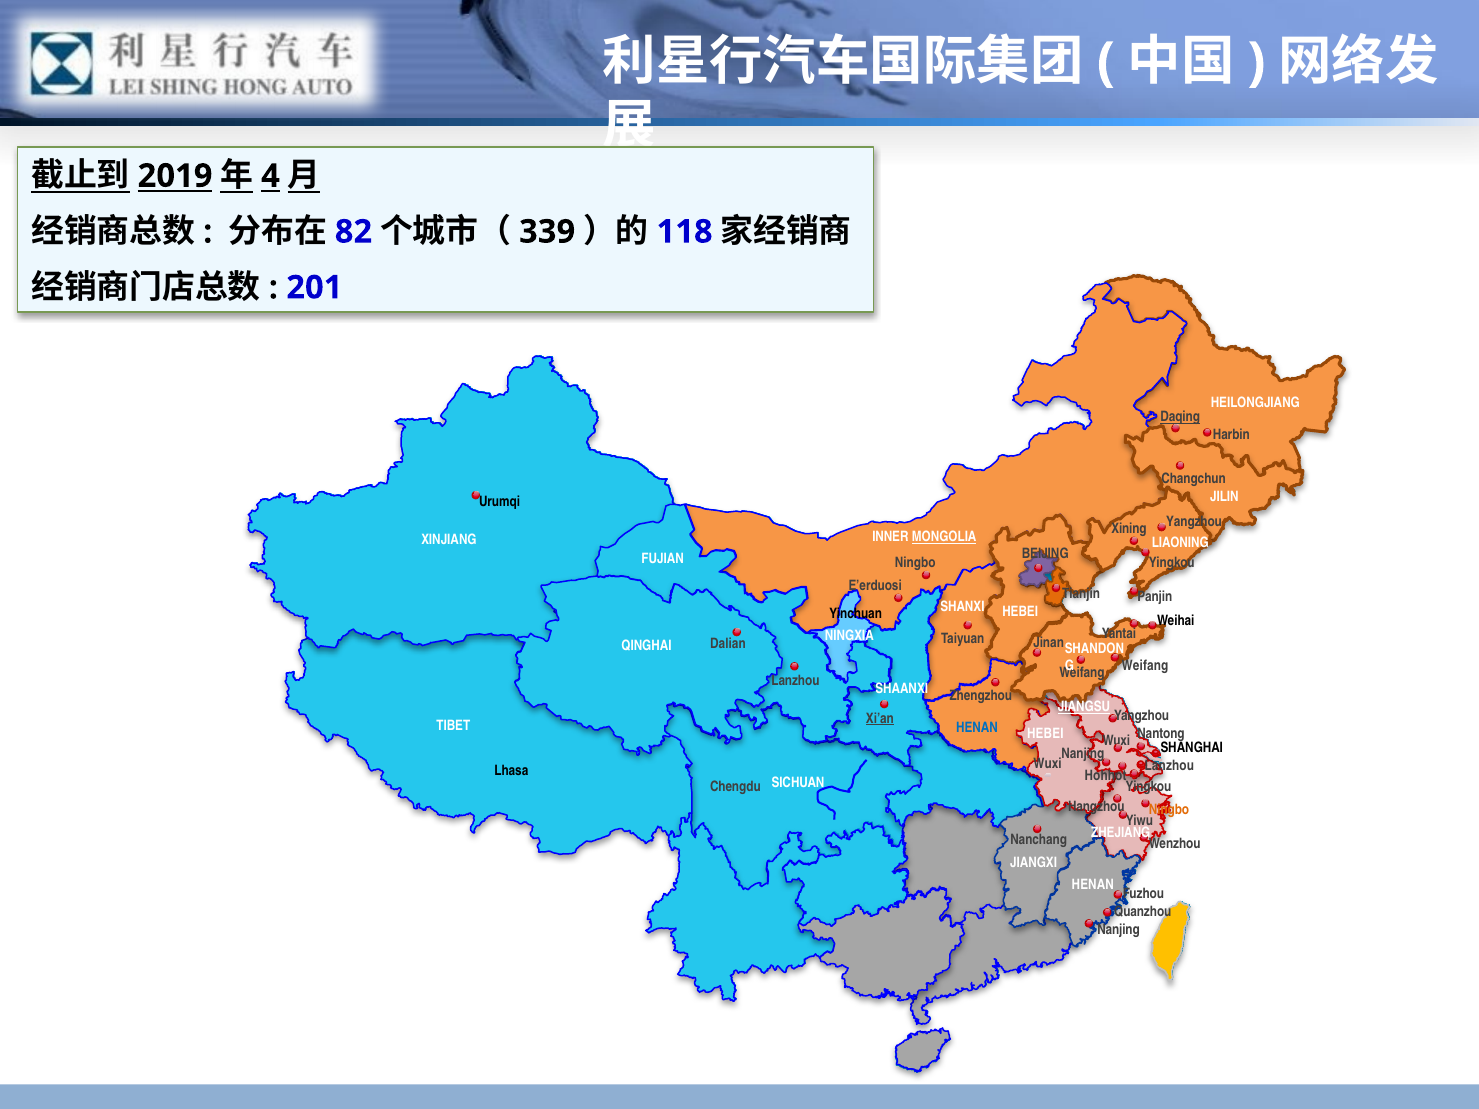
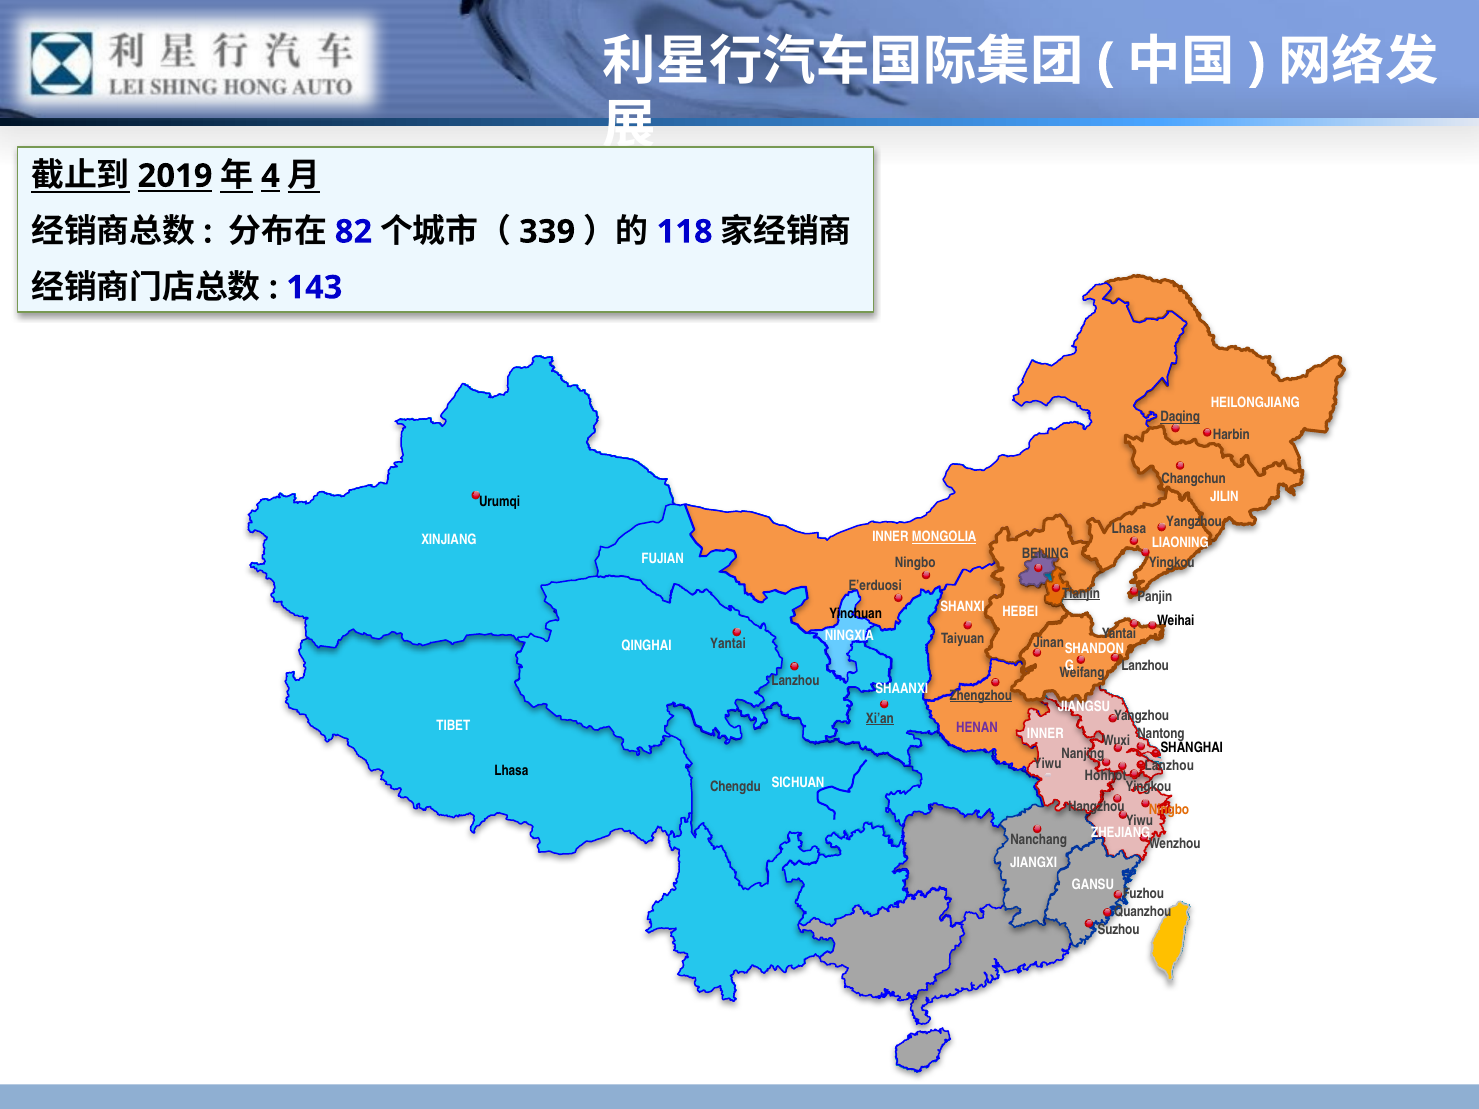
201: 201 -> 143
Xining at (1129, 529): Xining -> Lhasa
Tianjin underline: none -> present
Dalian at (728, 643): Dalian -> Yantai
Weifang at (1145, 666): Weifang -> Lanzhou
Zhengzhou underline: none -> present
JIANGSU underline: present -> none
HENAN at (977, 728) colour: blue -> purple
HEBEI at (1045, 734): HEBEI -> INNER
Wuxi at (1048, 764): Wuxi -> Yiwu
HENAN at (1093, 885): HENAN -> GANSU
Nanjing at (1119, 930): Nanjing -> Suzhou
